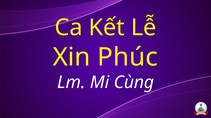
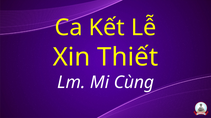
Phúc: Phúc -> Thiết
